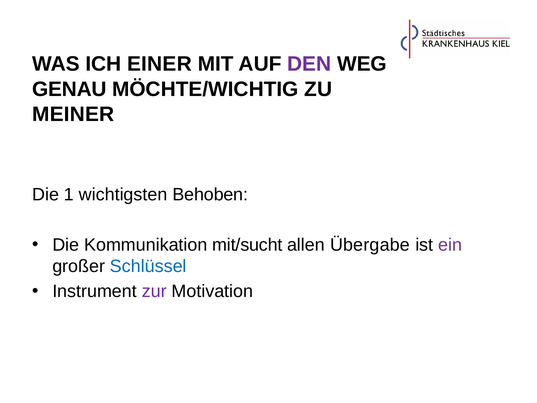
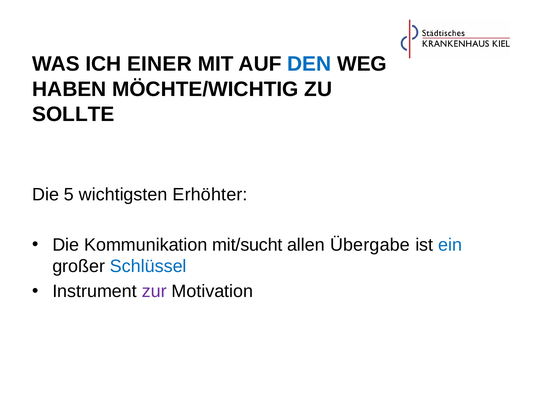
DEN colour: purple -> blue
GENAU: GENAU -> HABEN
MEINER: MEINER -> SOLLTE
1: 1 -> 5
Behoben: Behoben -> Erhöhter
ein colour: purple -> blue
